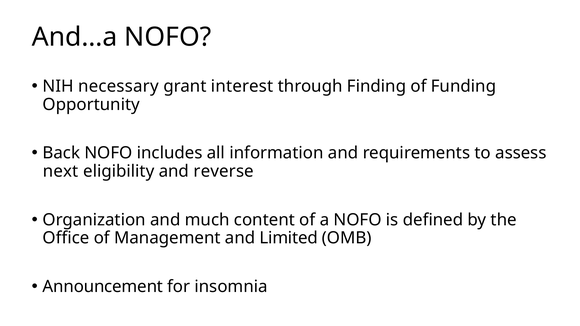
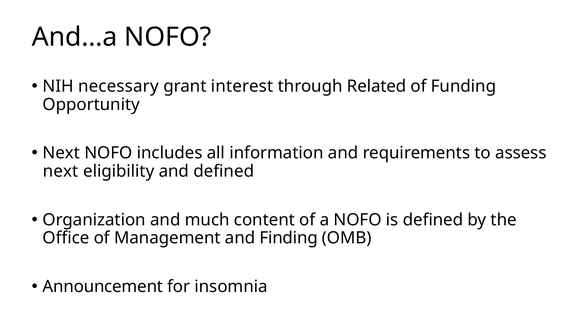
Finding: Finding -> Related
Back at (61, 153): Back -> Next
and reverse: reverse -> defined
Limited: Limited -> Finding
